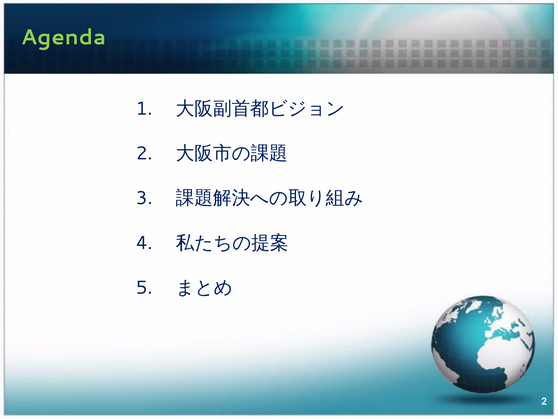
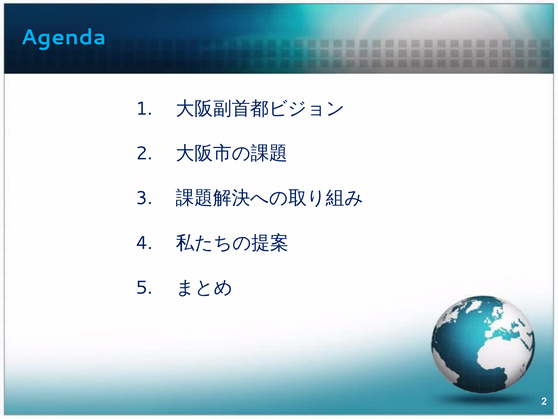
Agenda colour: light green -> light blue
